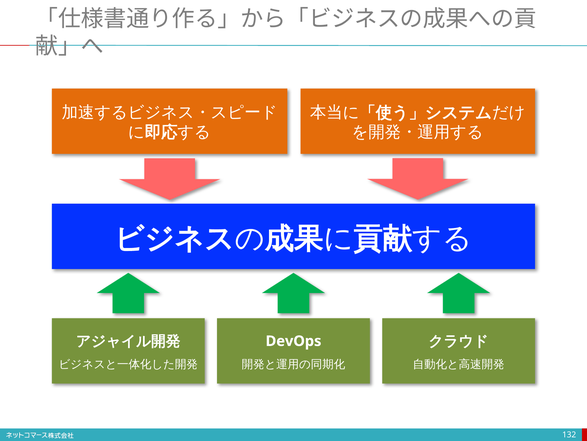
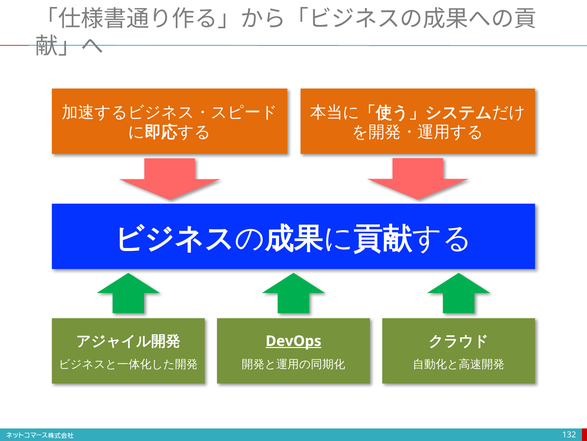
DevOps underline: none -> present
